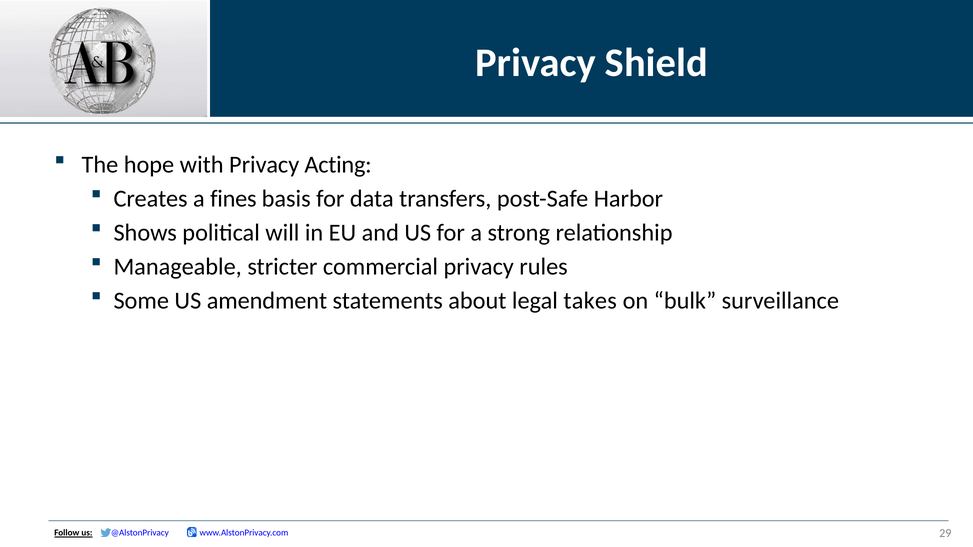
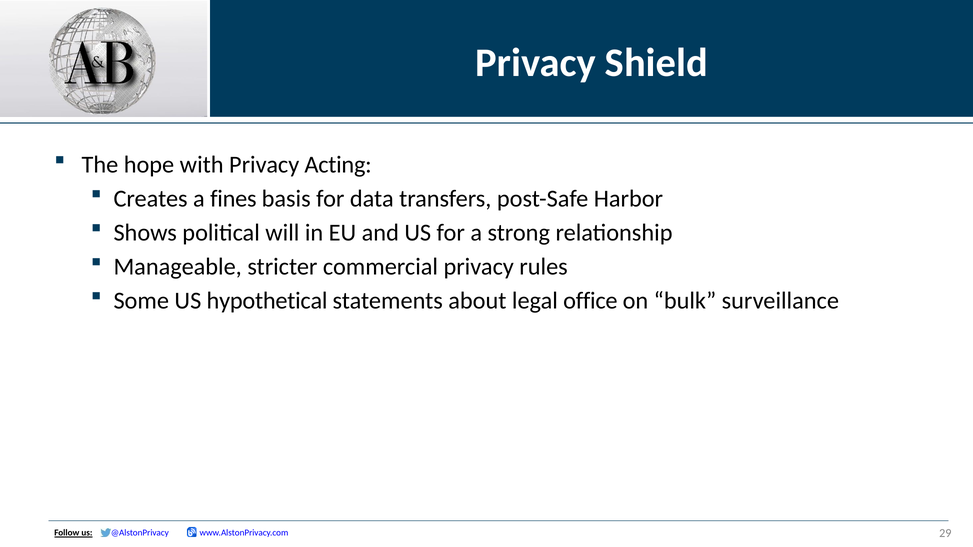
amendment: amendment -> hypothetical
takes: takes -> office
